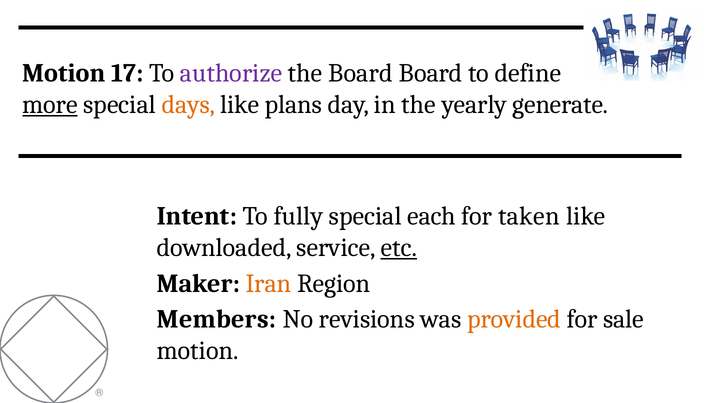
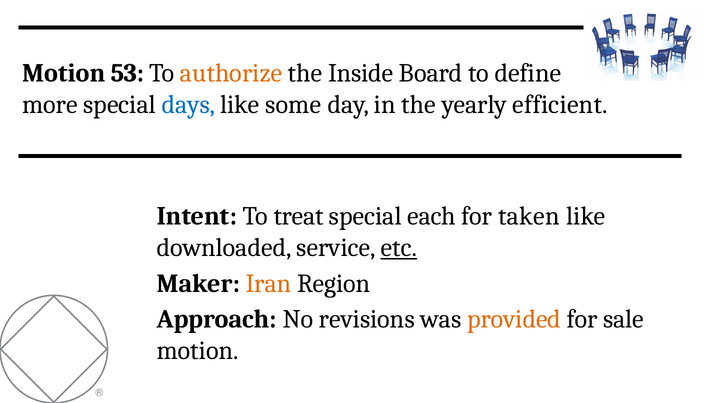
17: 17 -> 53
authorize colour: purple -> orange
the Board: Board -> Inside
more underline: present -> none
days colour: orange -> blue
plans: plans -> some
generate: generate -> efficient
fully: fully -> treat
Members: Members -> Approach
